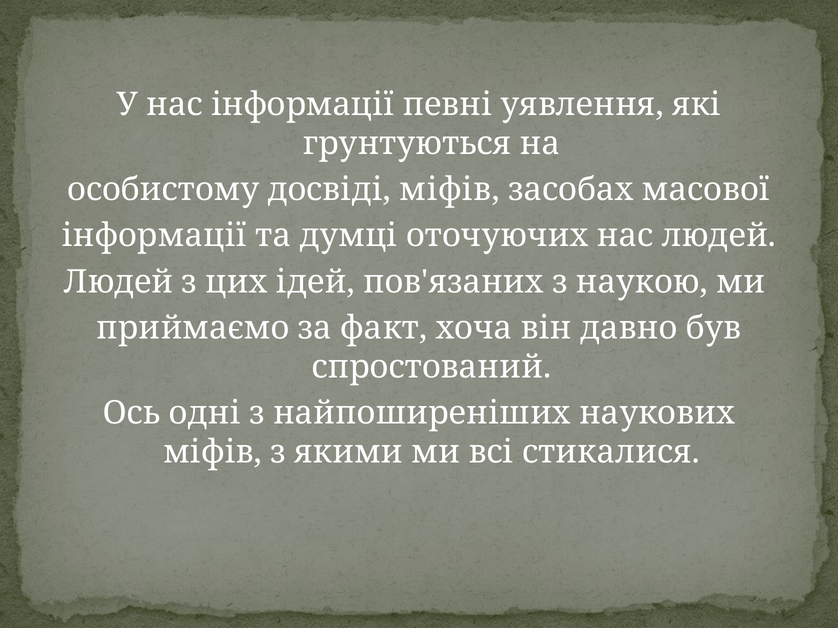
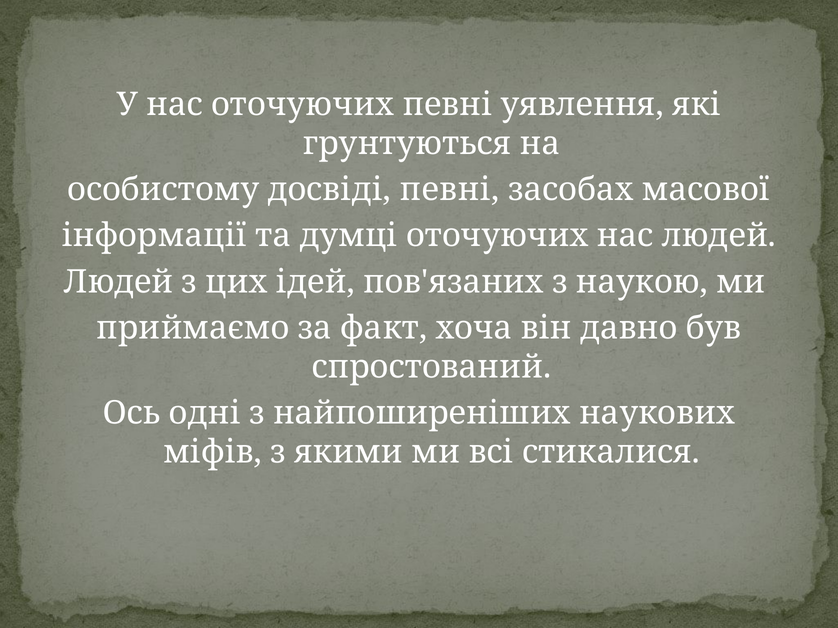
нас інформації: інформації -> оточуючих
досвіді міфів: міфів -> певні
